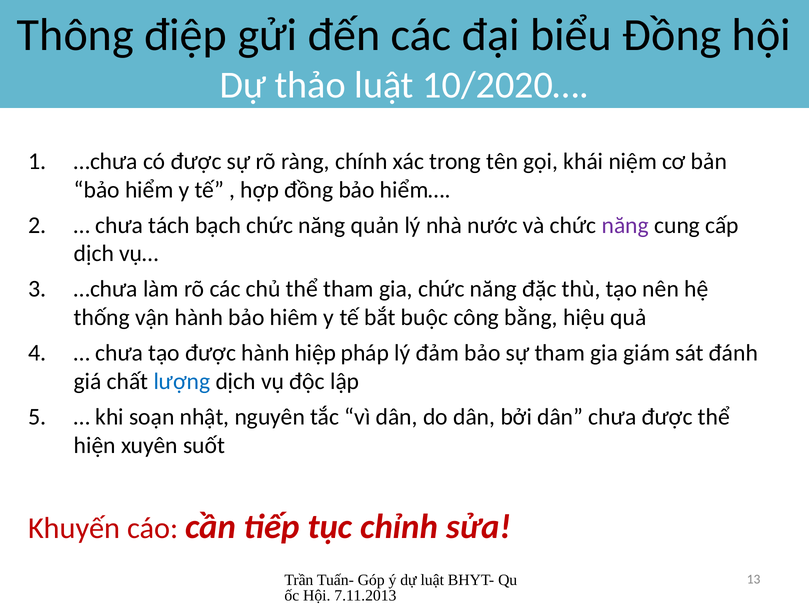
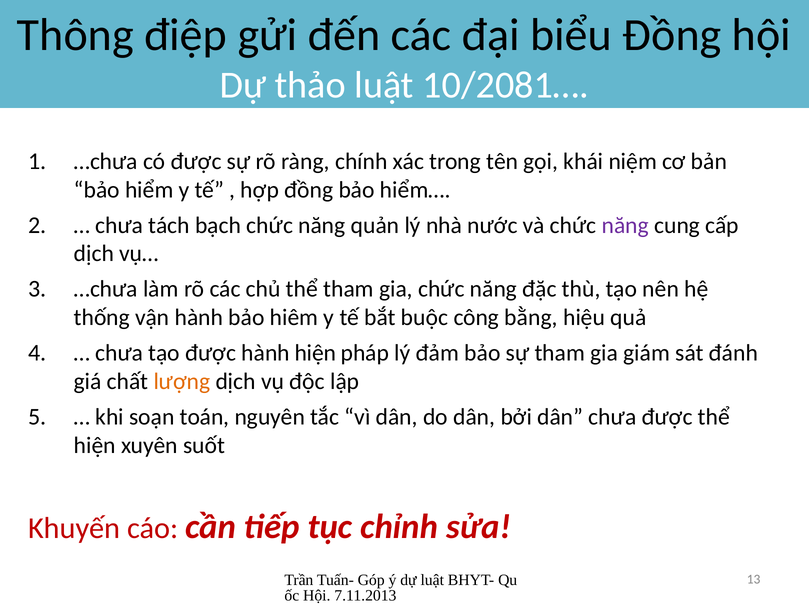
10/2020…: 10/2020… -> 10/2081…
hành hiệp: hiệp -> hiện
lượng colour: blue -> orange
nhật: nhật -> toán
